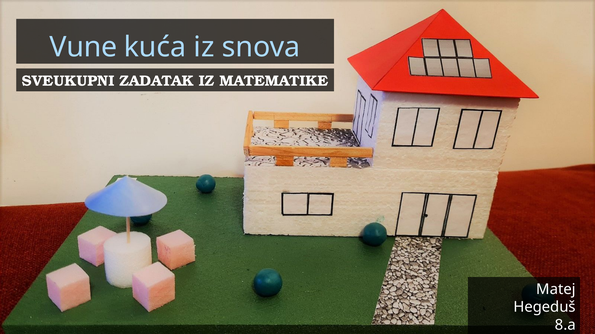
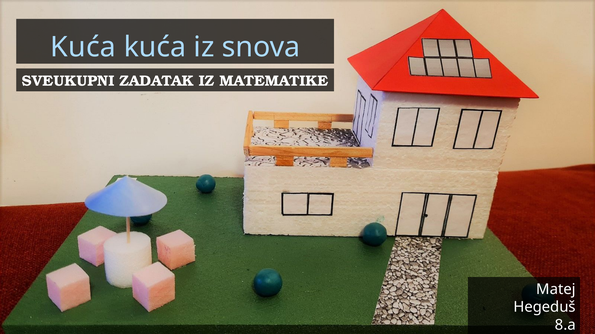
Vune at (83, 47): Vune -> Kuća
